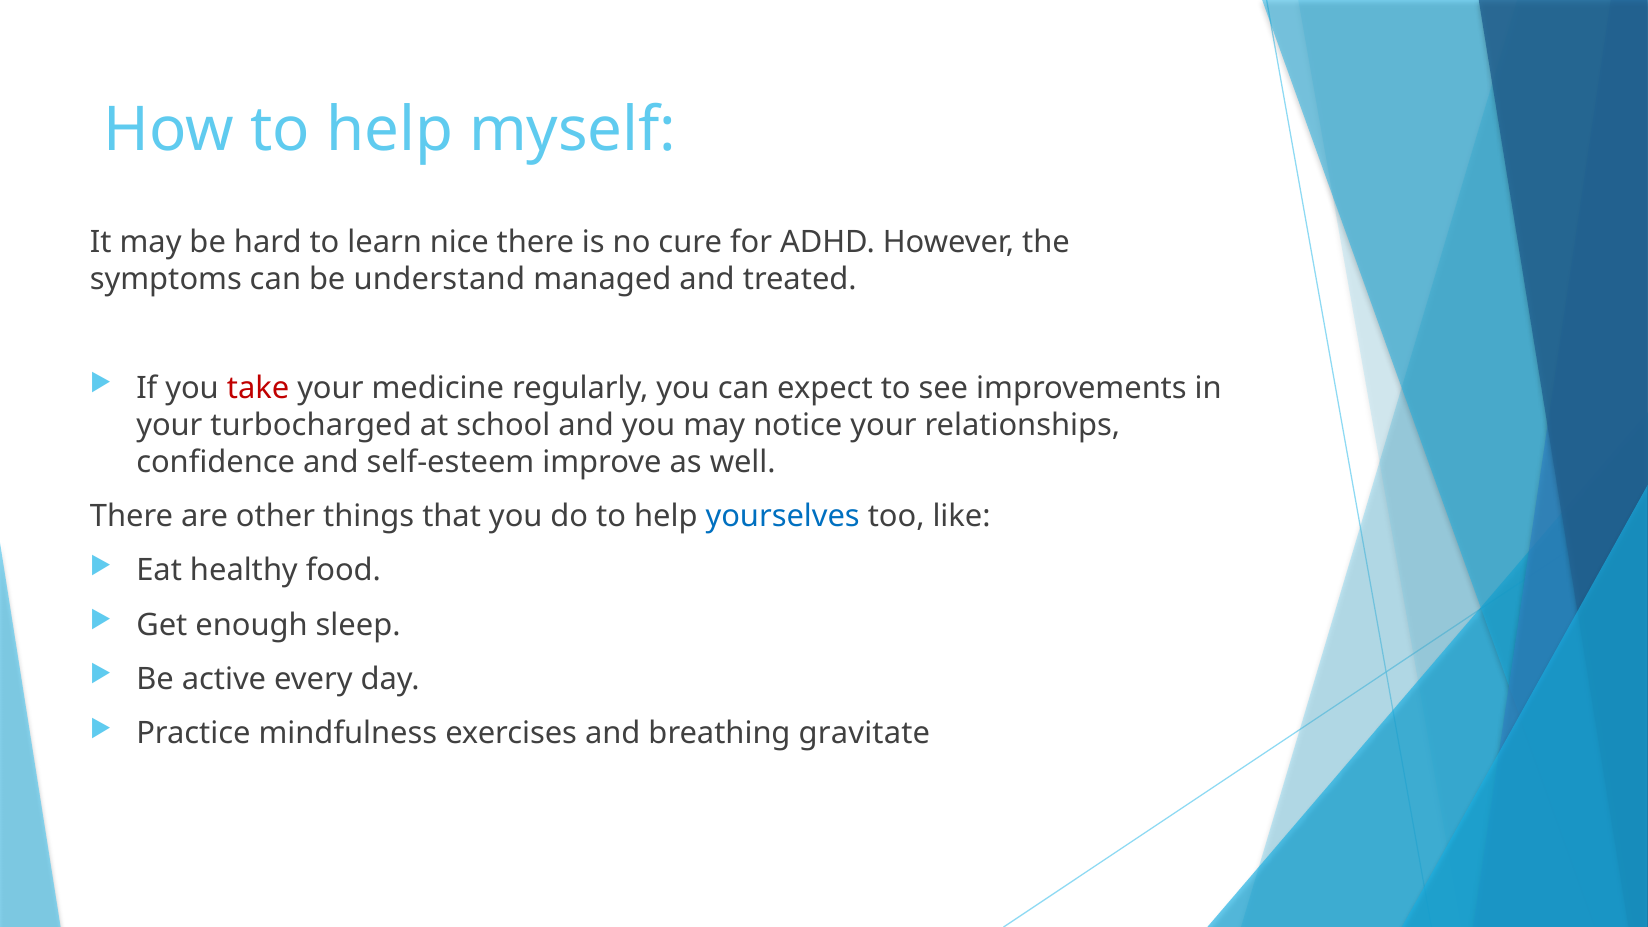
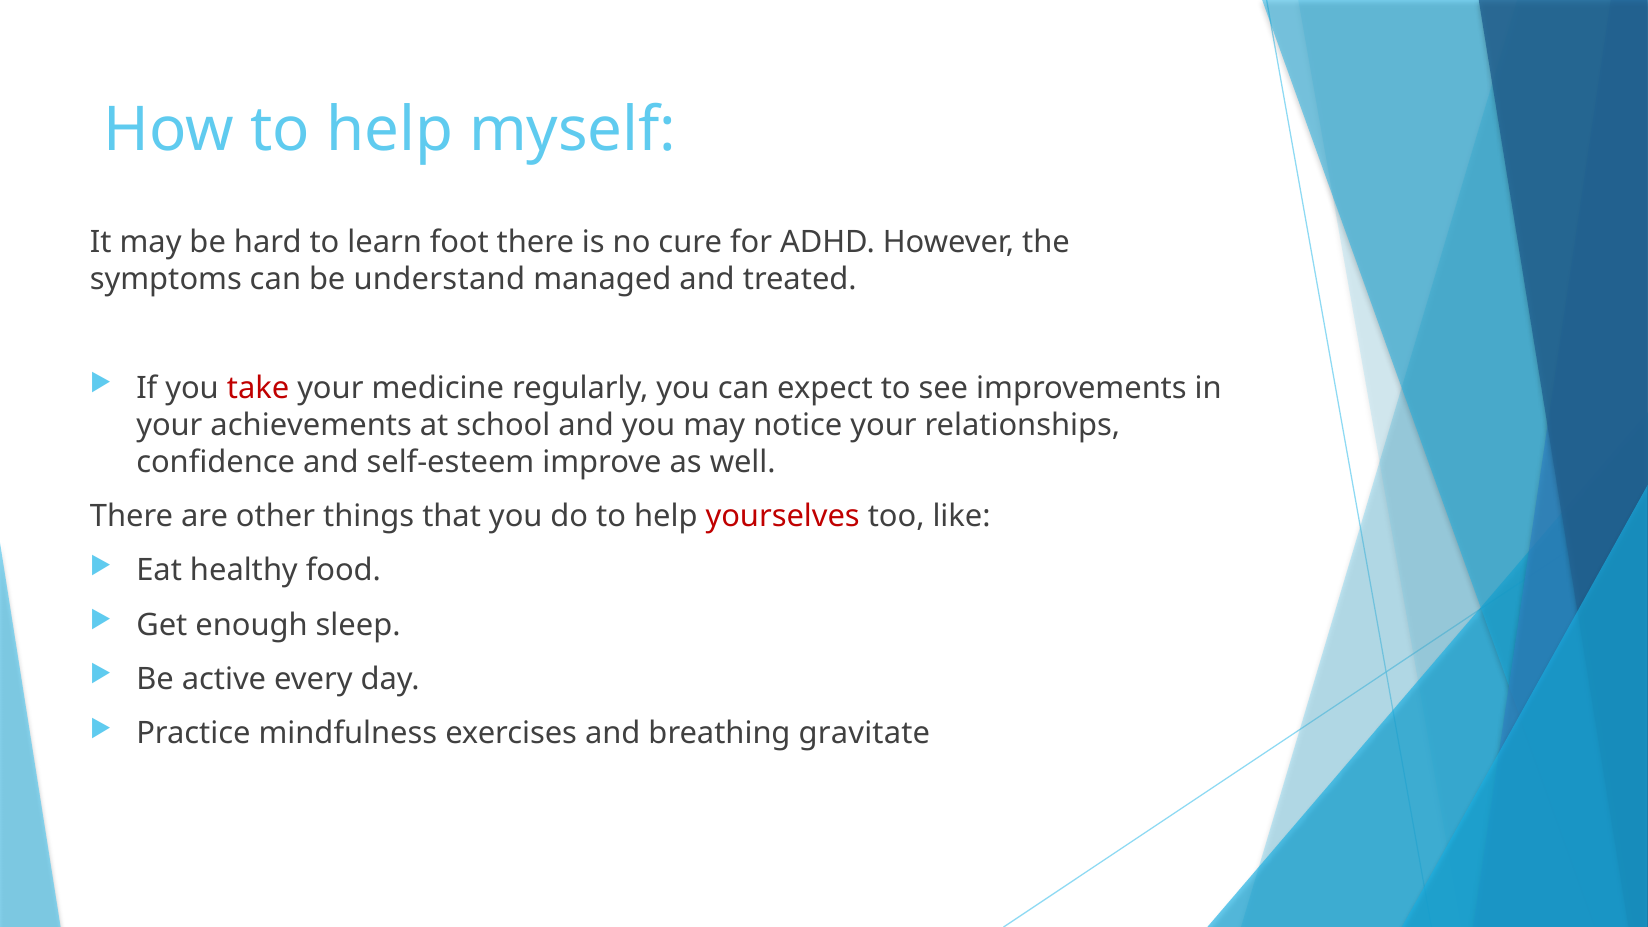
nice: nice -> foot
turbocharged: turbocharged -> achievements
yourselves colour: blue -> red
